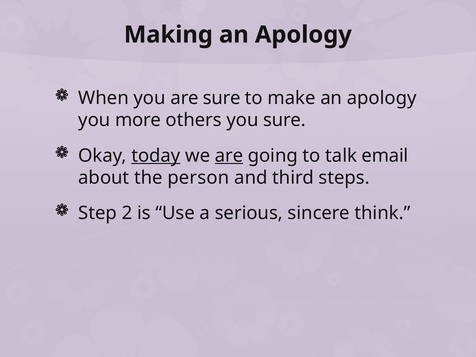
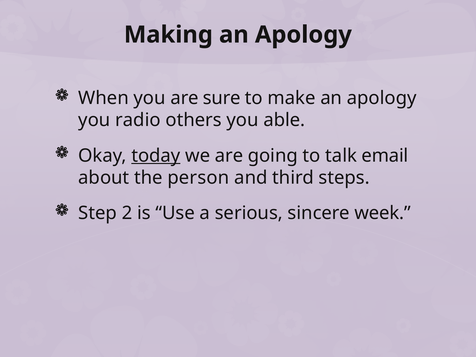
more: more -> radio
you sure: sure -> able
are at (229, 156) underline: present -> none
think: think -> week
